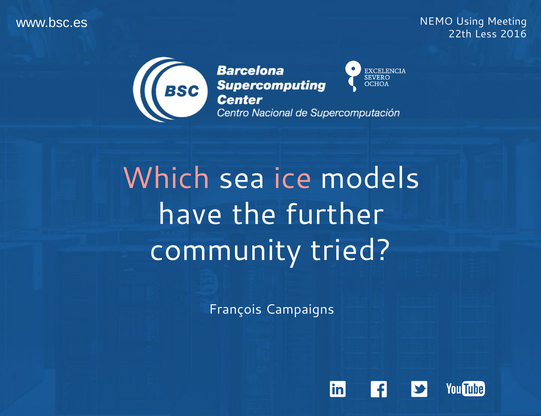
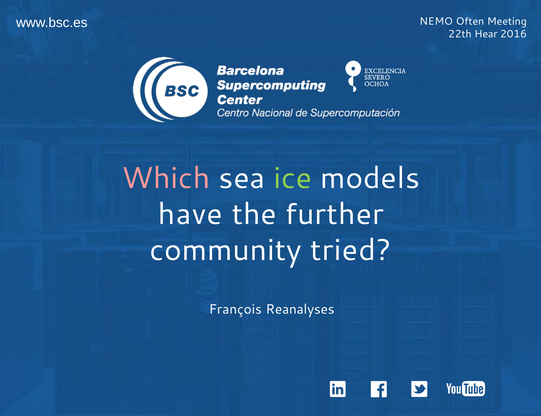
Using: Using -> Often
Less: Less -> Hear
ice colour: pink -> light green
Campaigns: Campaigns -> Reanalyses
